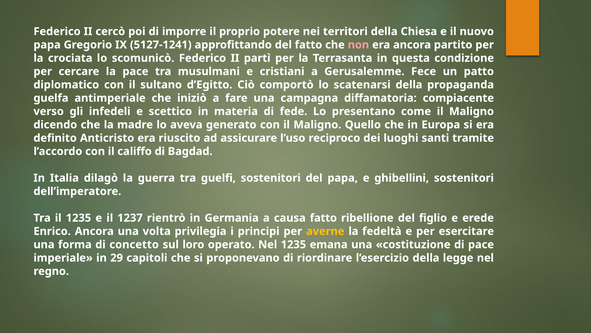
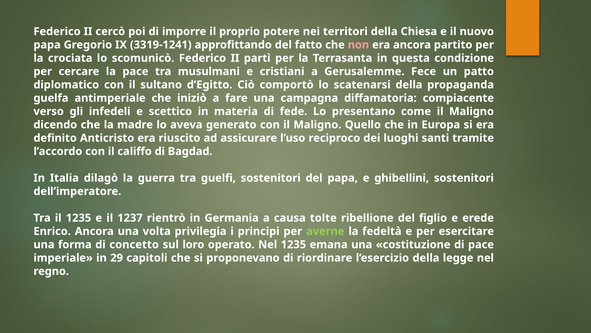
5127-1241: 5127-1241 -> 3319-1241
causa fatto: fatto -> tolte
averne colour: yellow -> light green
